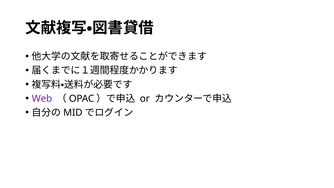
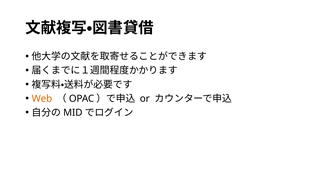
Web colour: purple -> orange
